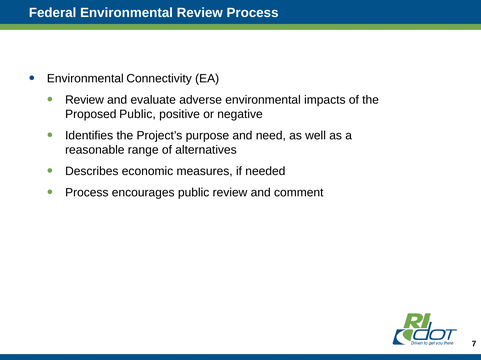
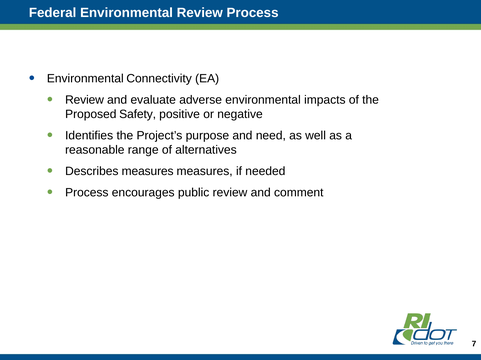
Proposed Public: Public -> Safety
Describes economic: economic -> measures
